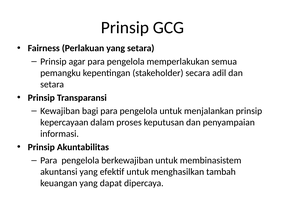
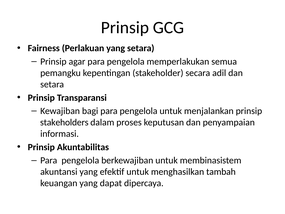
kepercayaan: kepercayaan -> stakeholders
